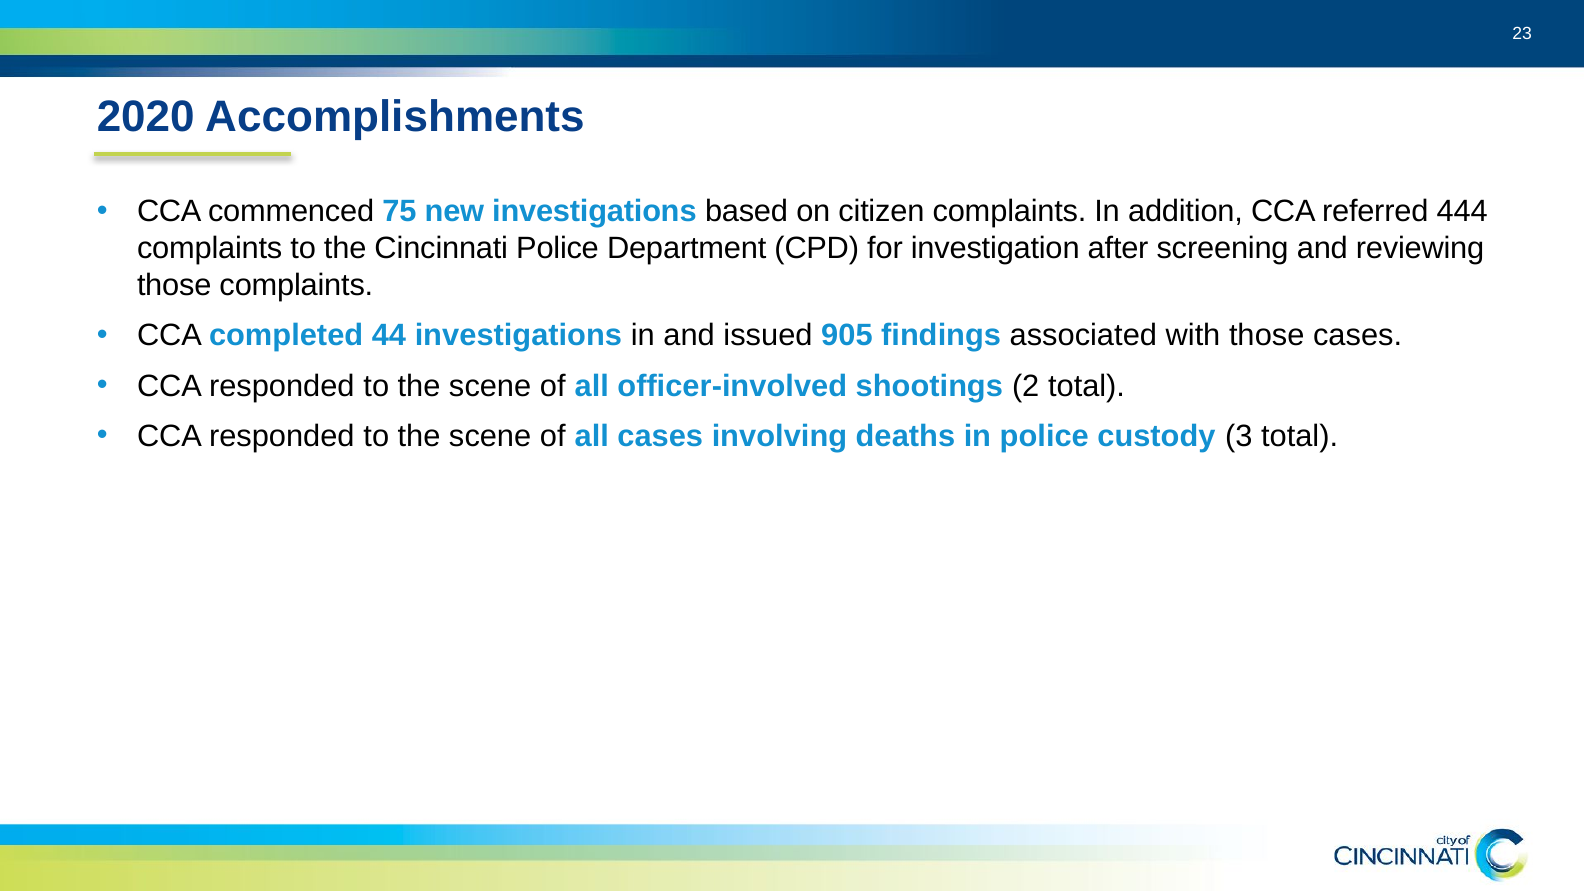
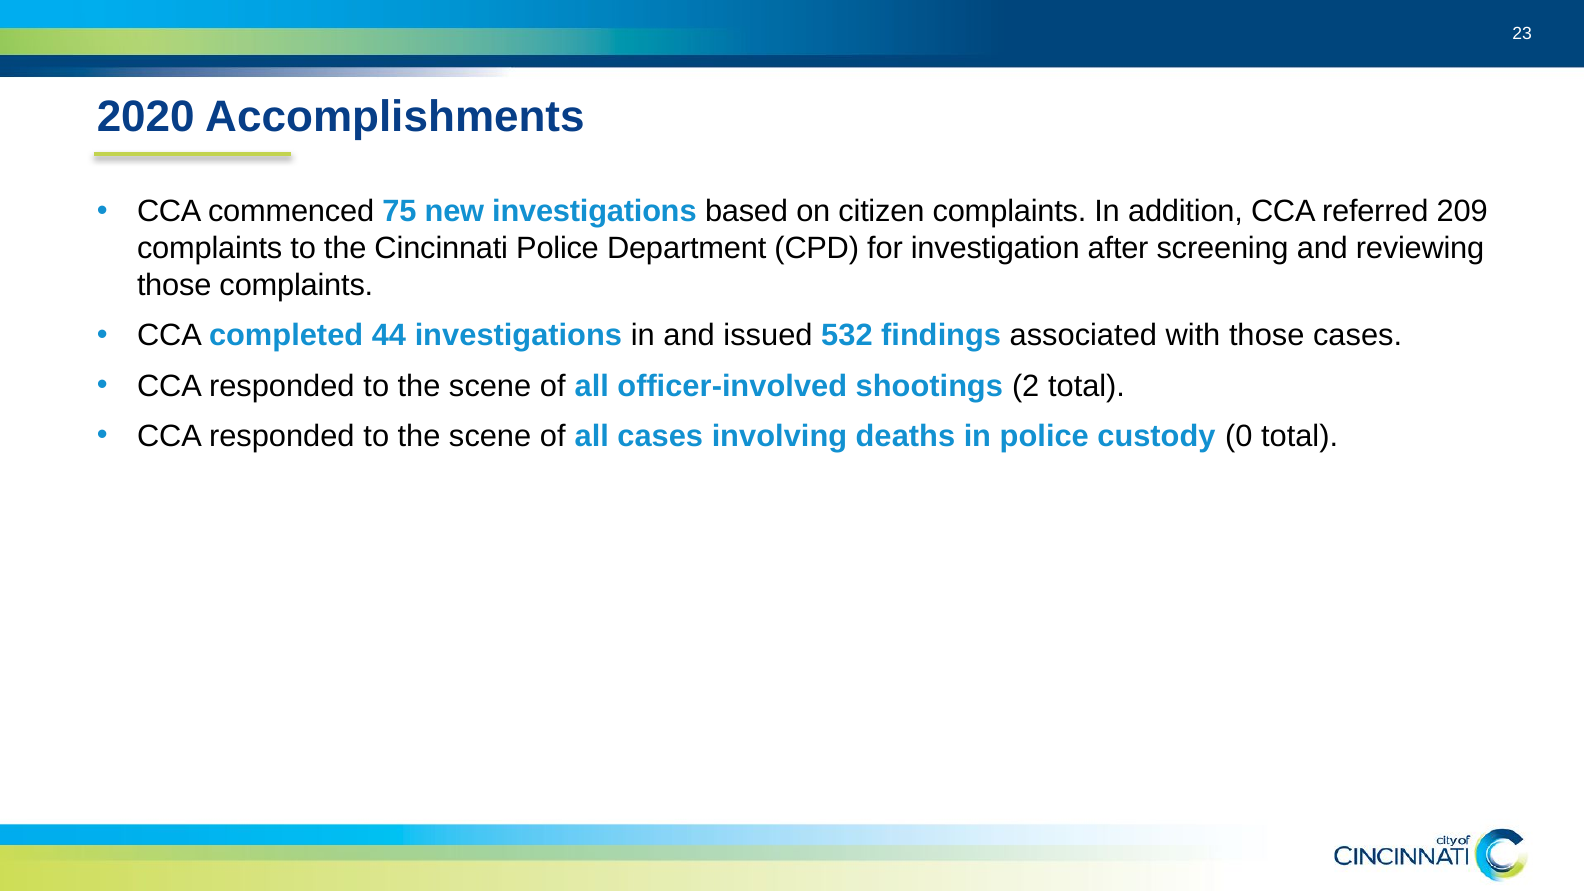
444: 444 -> 209
905: 905 -> 532
3: 3 -> 0
